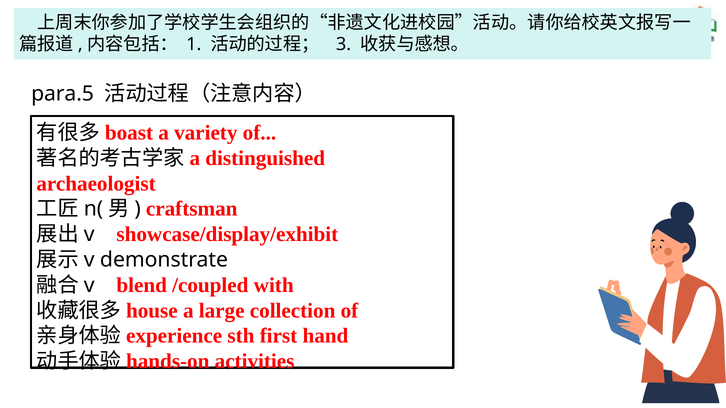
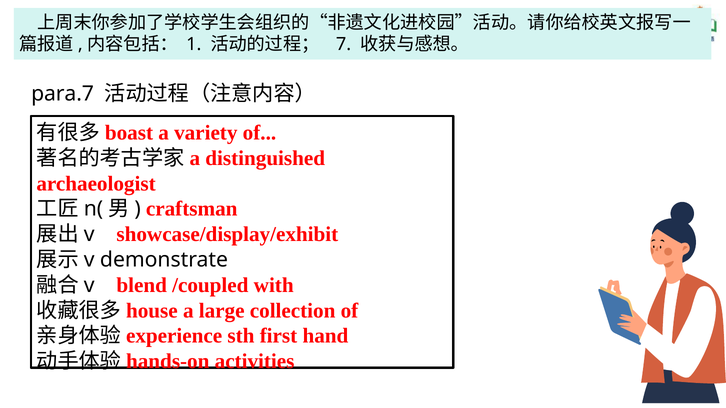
3: 3 -> 7
para.5: para.5 -> para.7
